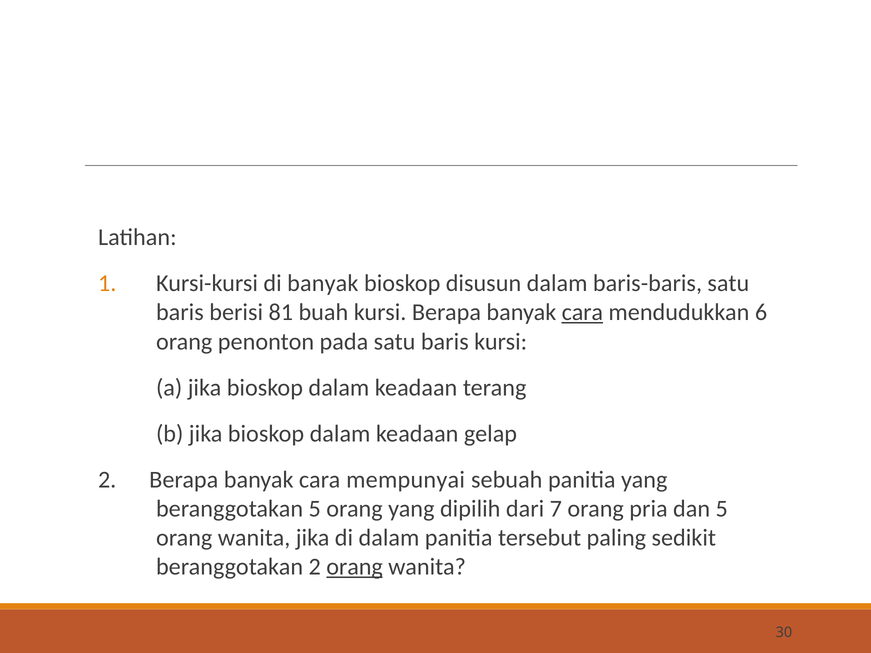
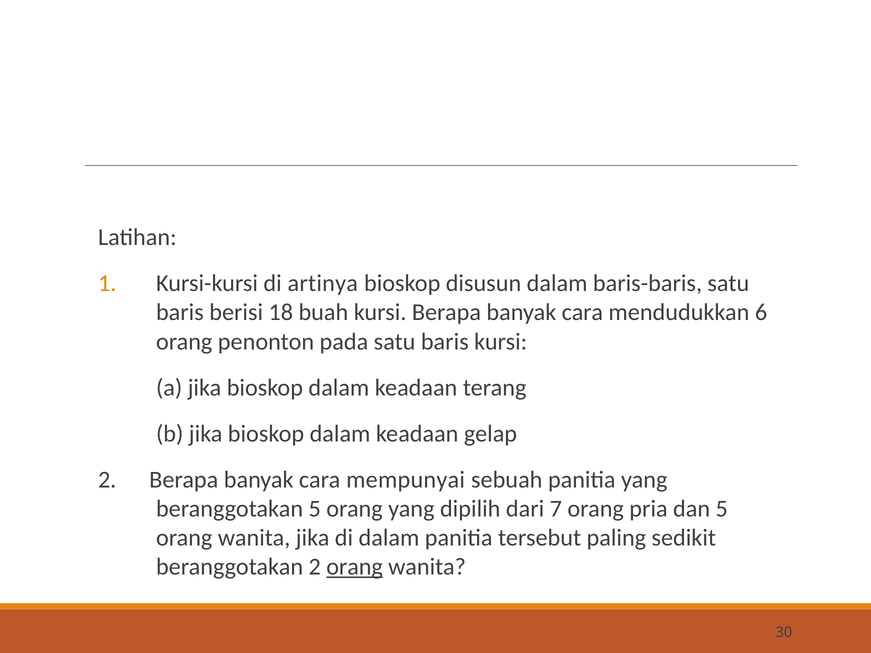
di banyak: banyak -> artinya
81: 81 -> 18
cara at (582, 313) underline: present -> none
